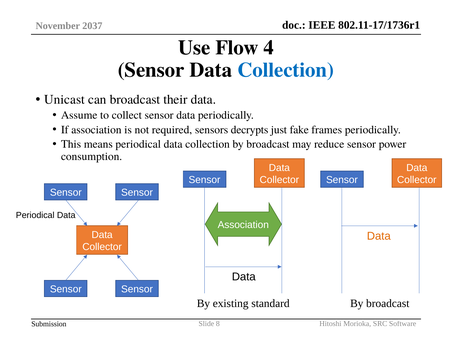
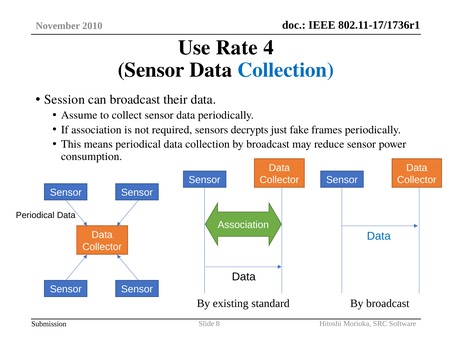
2037: 2037 -> 2010
Flow: Flow -> Rate
Unicast: Unicast -> Session
Data at (379, 236) colour: orange -> blue
